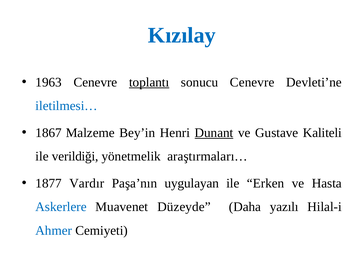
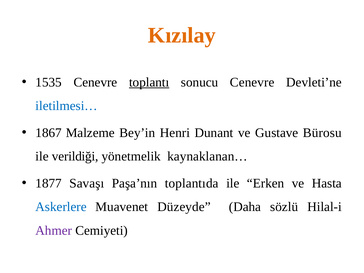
Kızılay colour: blue -> orange
1963: 1963 -> 1535
Dunant underline: present -> none
Kaliteli: Kaliteli -> Bürosu
araştırmaları…: araştırmaları… -> kaynaklanan…
Vardır: Vardır -> Savaşı
uygulayan: uygulayan -> toplantıda
yazılı: yazılı -> sözlü
Ahmer colour: blue -> purple
